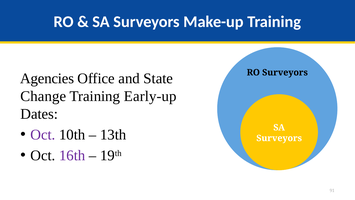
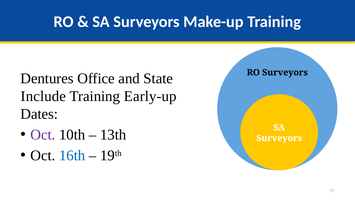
Agencies: Agencies -> Dentures
Change: Change -> Include
16th colour: purple -> blue
